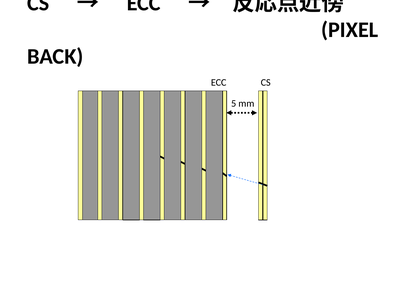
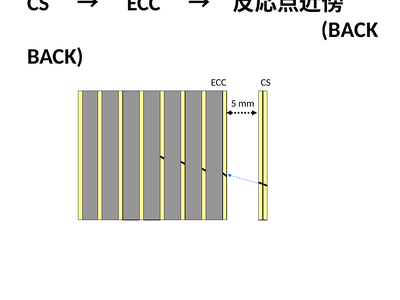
PIXEL at (350, 30): PIXEL -> BACK
